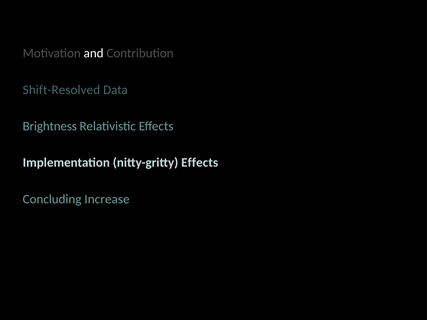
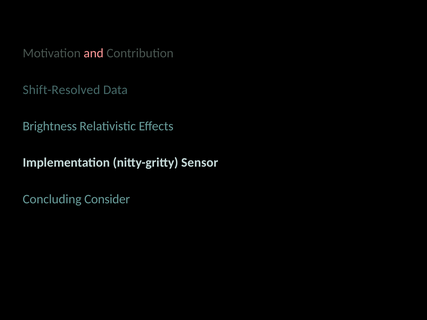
and colour: white -> pink
nitty-gritty Effects: Effects -> Sensor
Increase: Increase -> Consider
